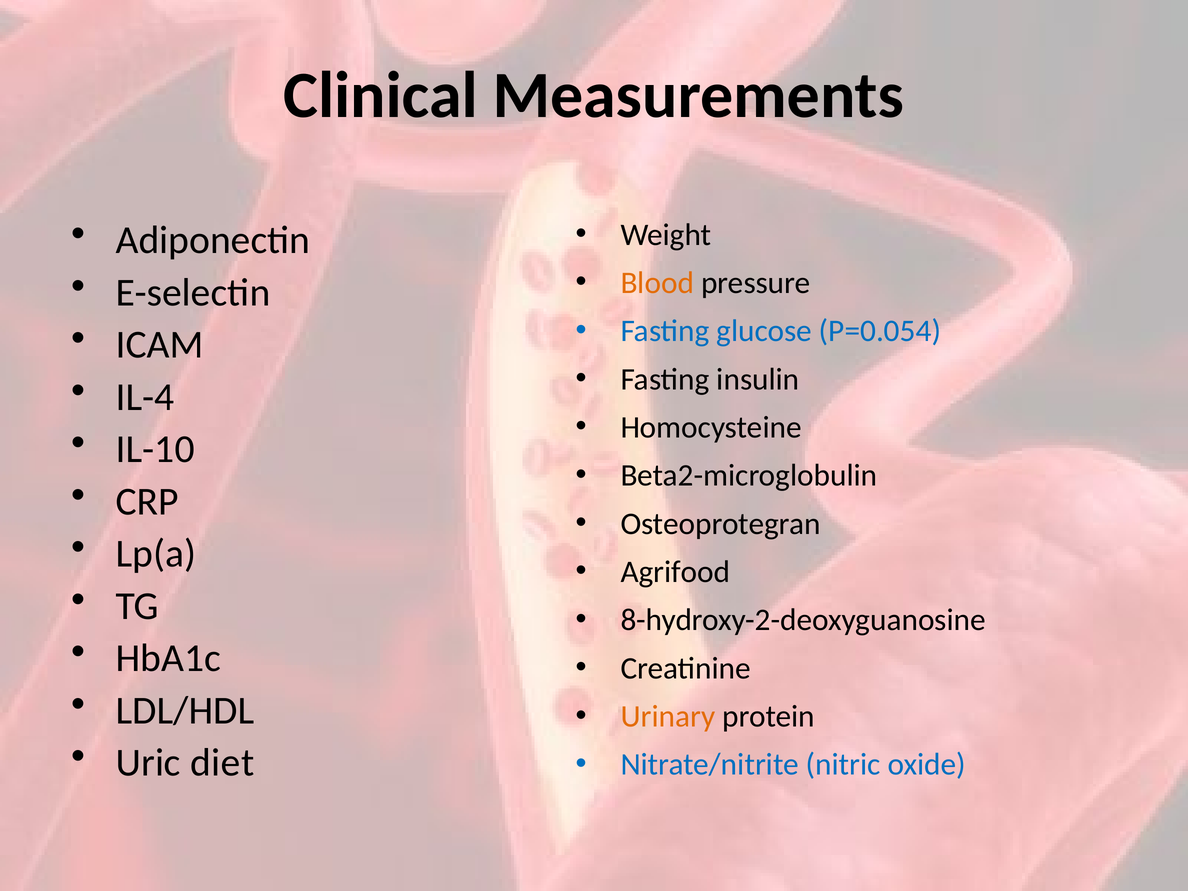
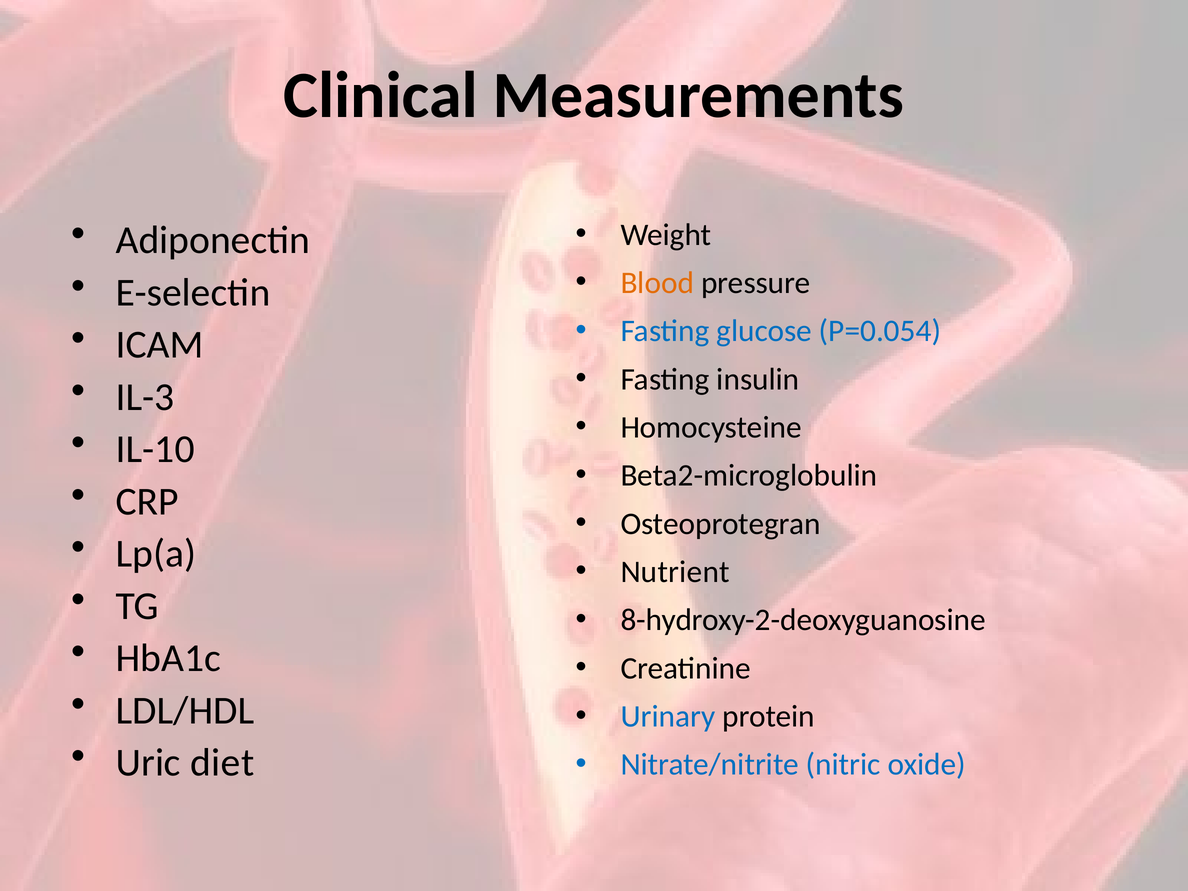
IL-4: IL-4 -> IL-3
Agrifood: Agrifood -> Nutrient
Urinary colour: orange -> blue
